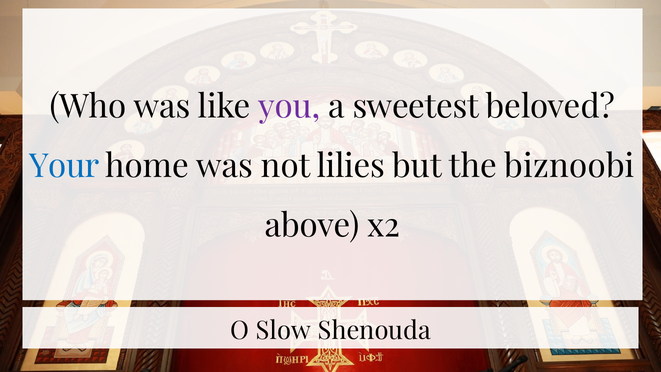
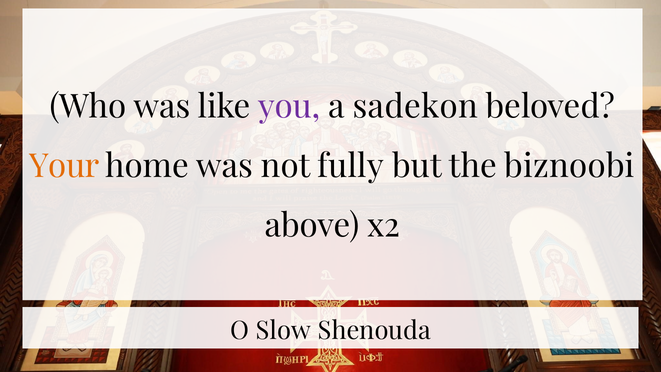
sweetest: sweetest -> sadekon
Your colour: blue -> orange
lilies: lilies -> fully
